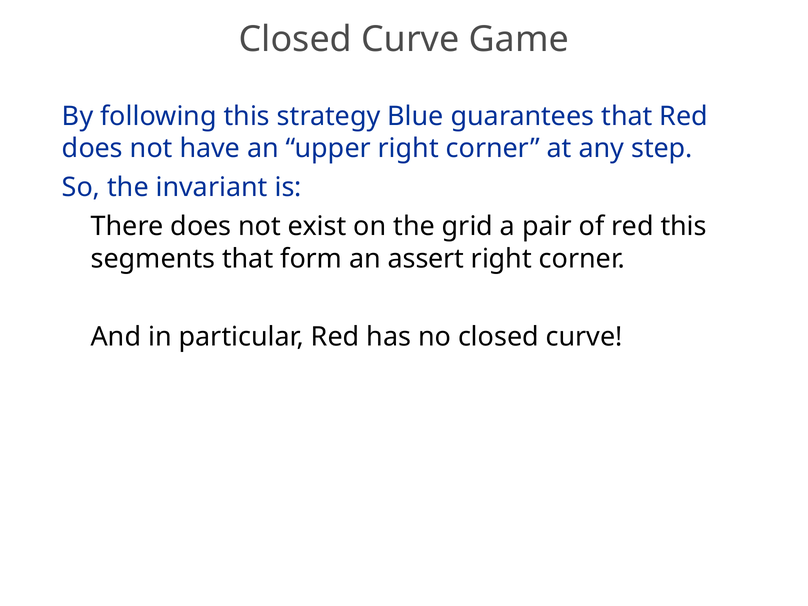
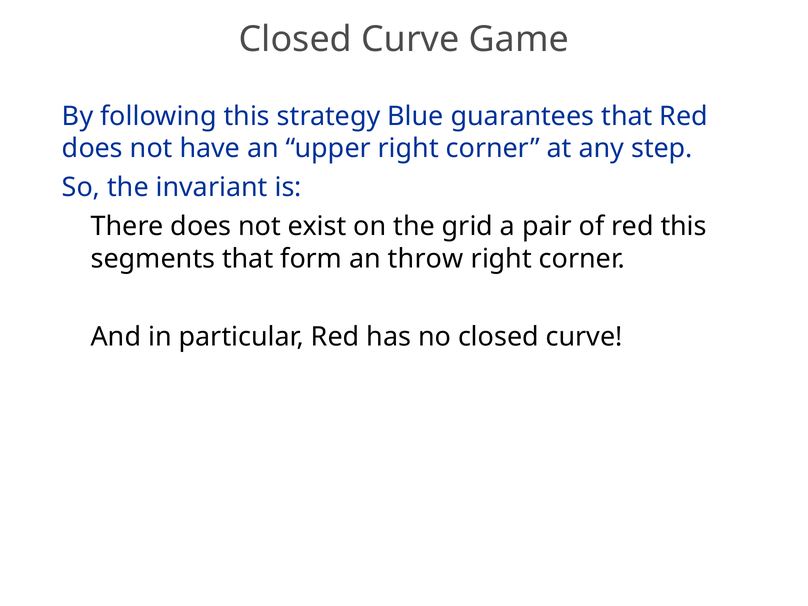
assert: assert -> throw
